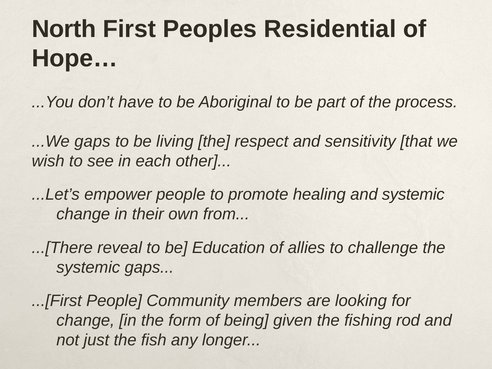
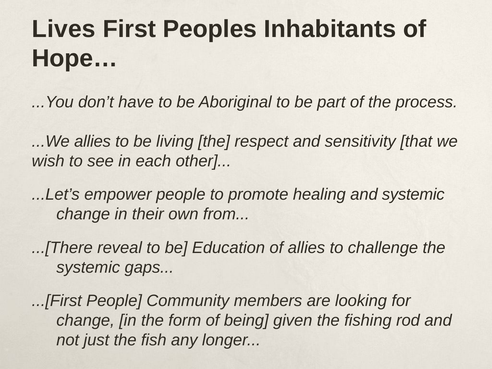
North: North -> Lives
Residential: Residential -> Inhabitants
...We gaps: gaps -> allies
